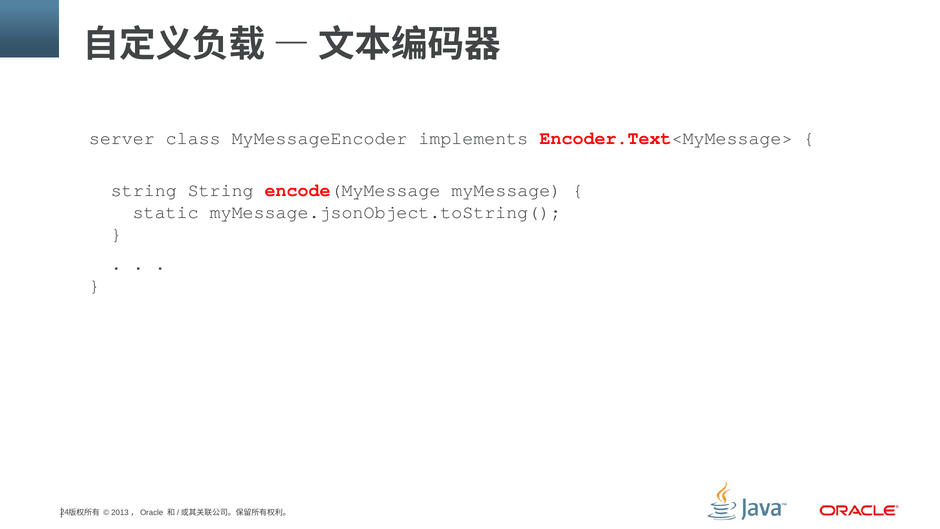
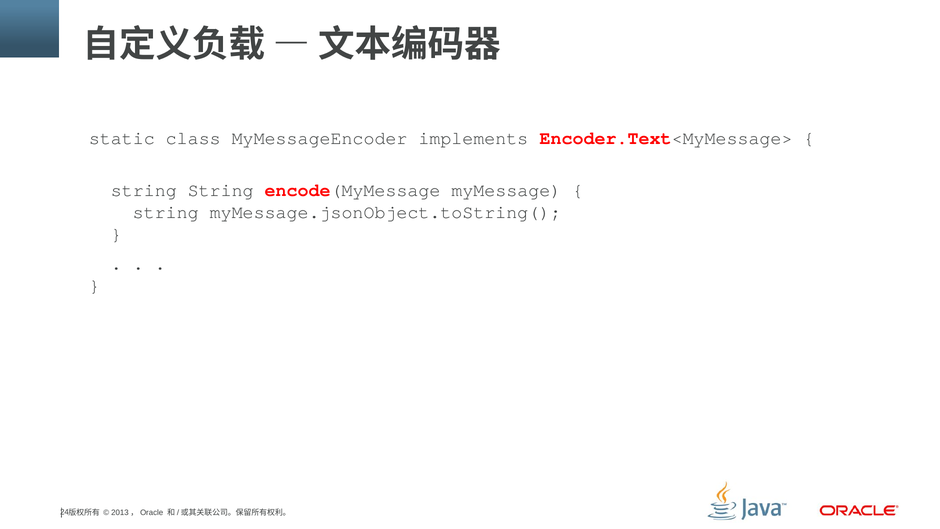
server: server -> static
static at (166, 212): static -> string
